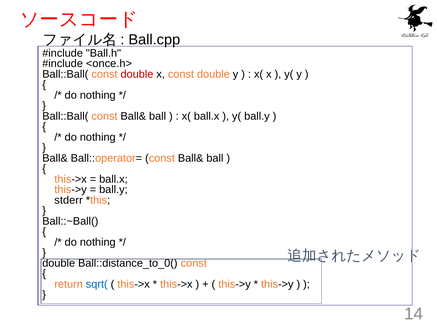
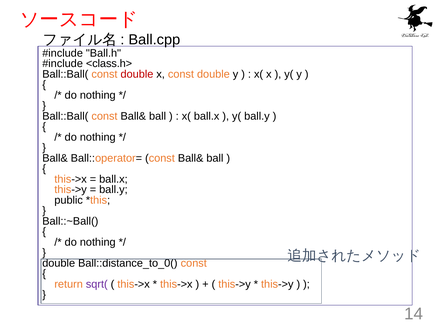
<once.h>: <once.h> -> <class.h>
stderr: stderr -> public
sqrt( colour: blue -> purple
